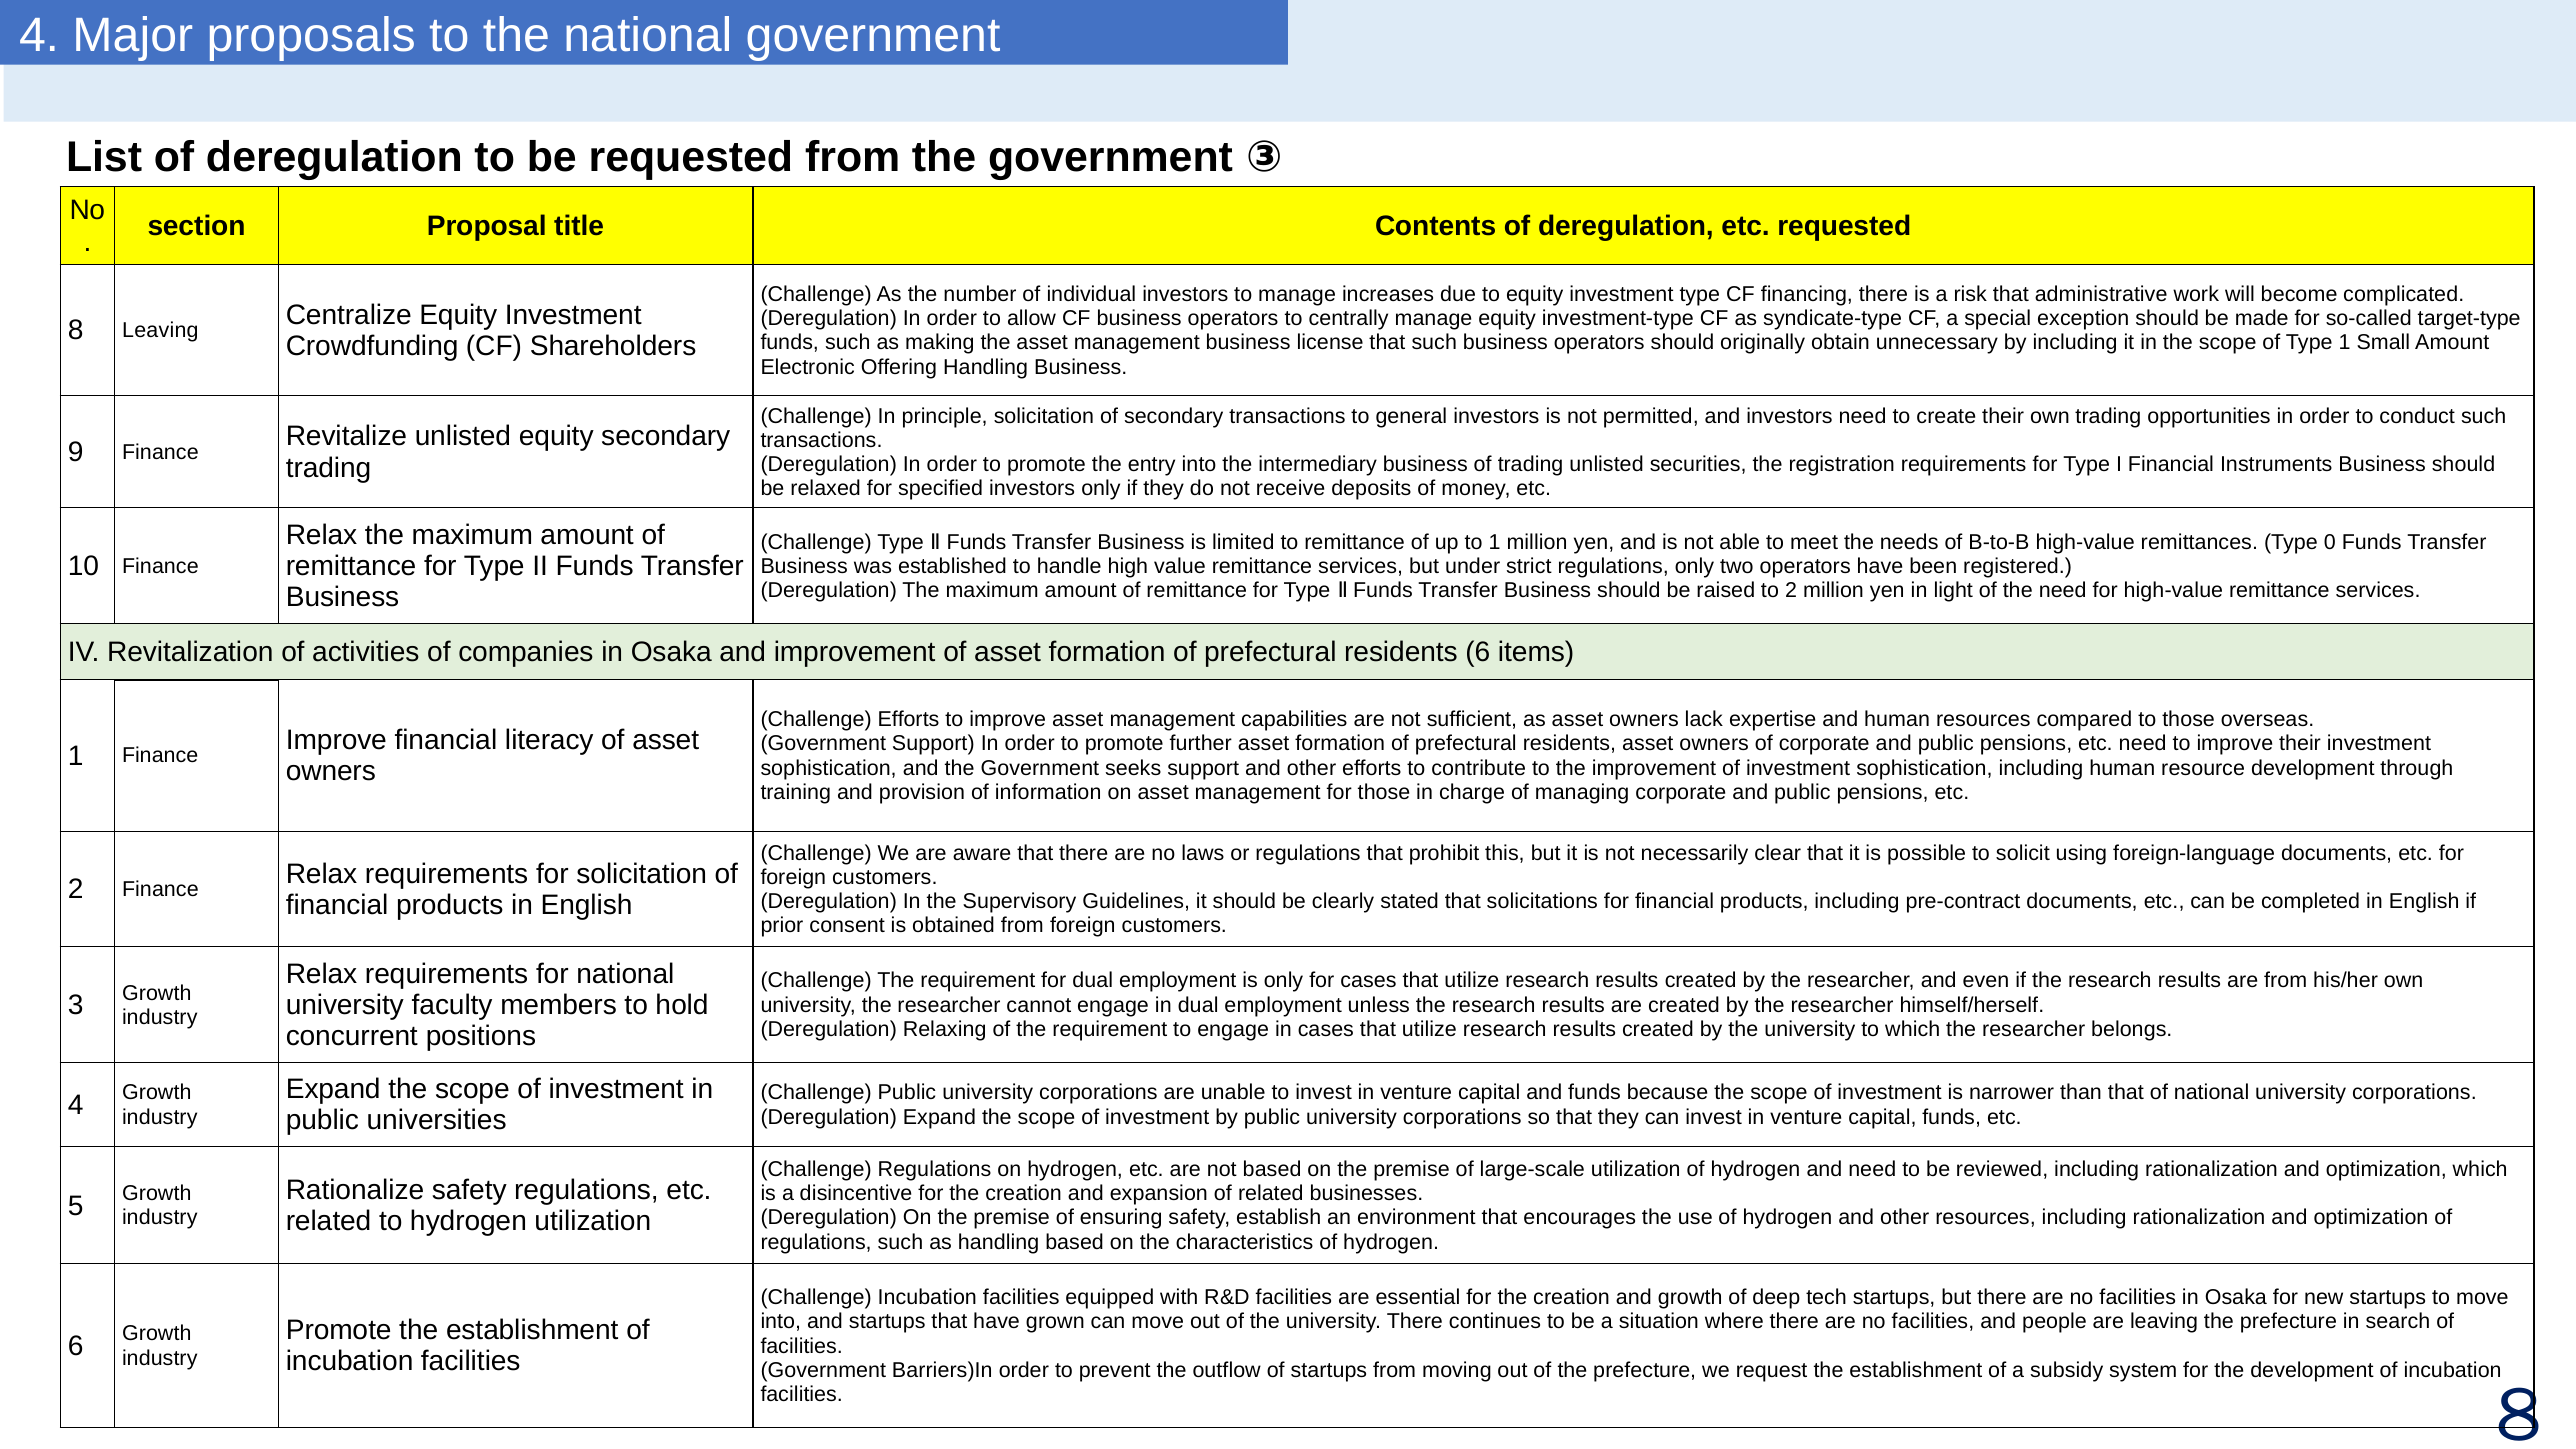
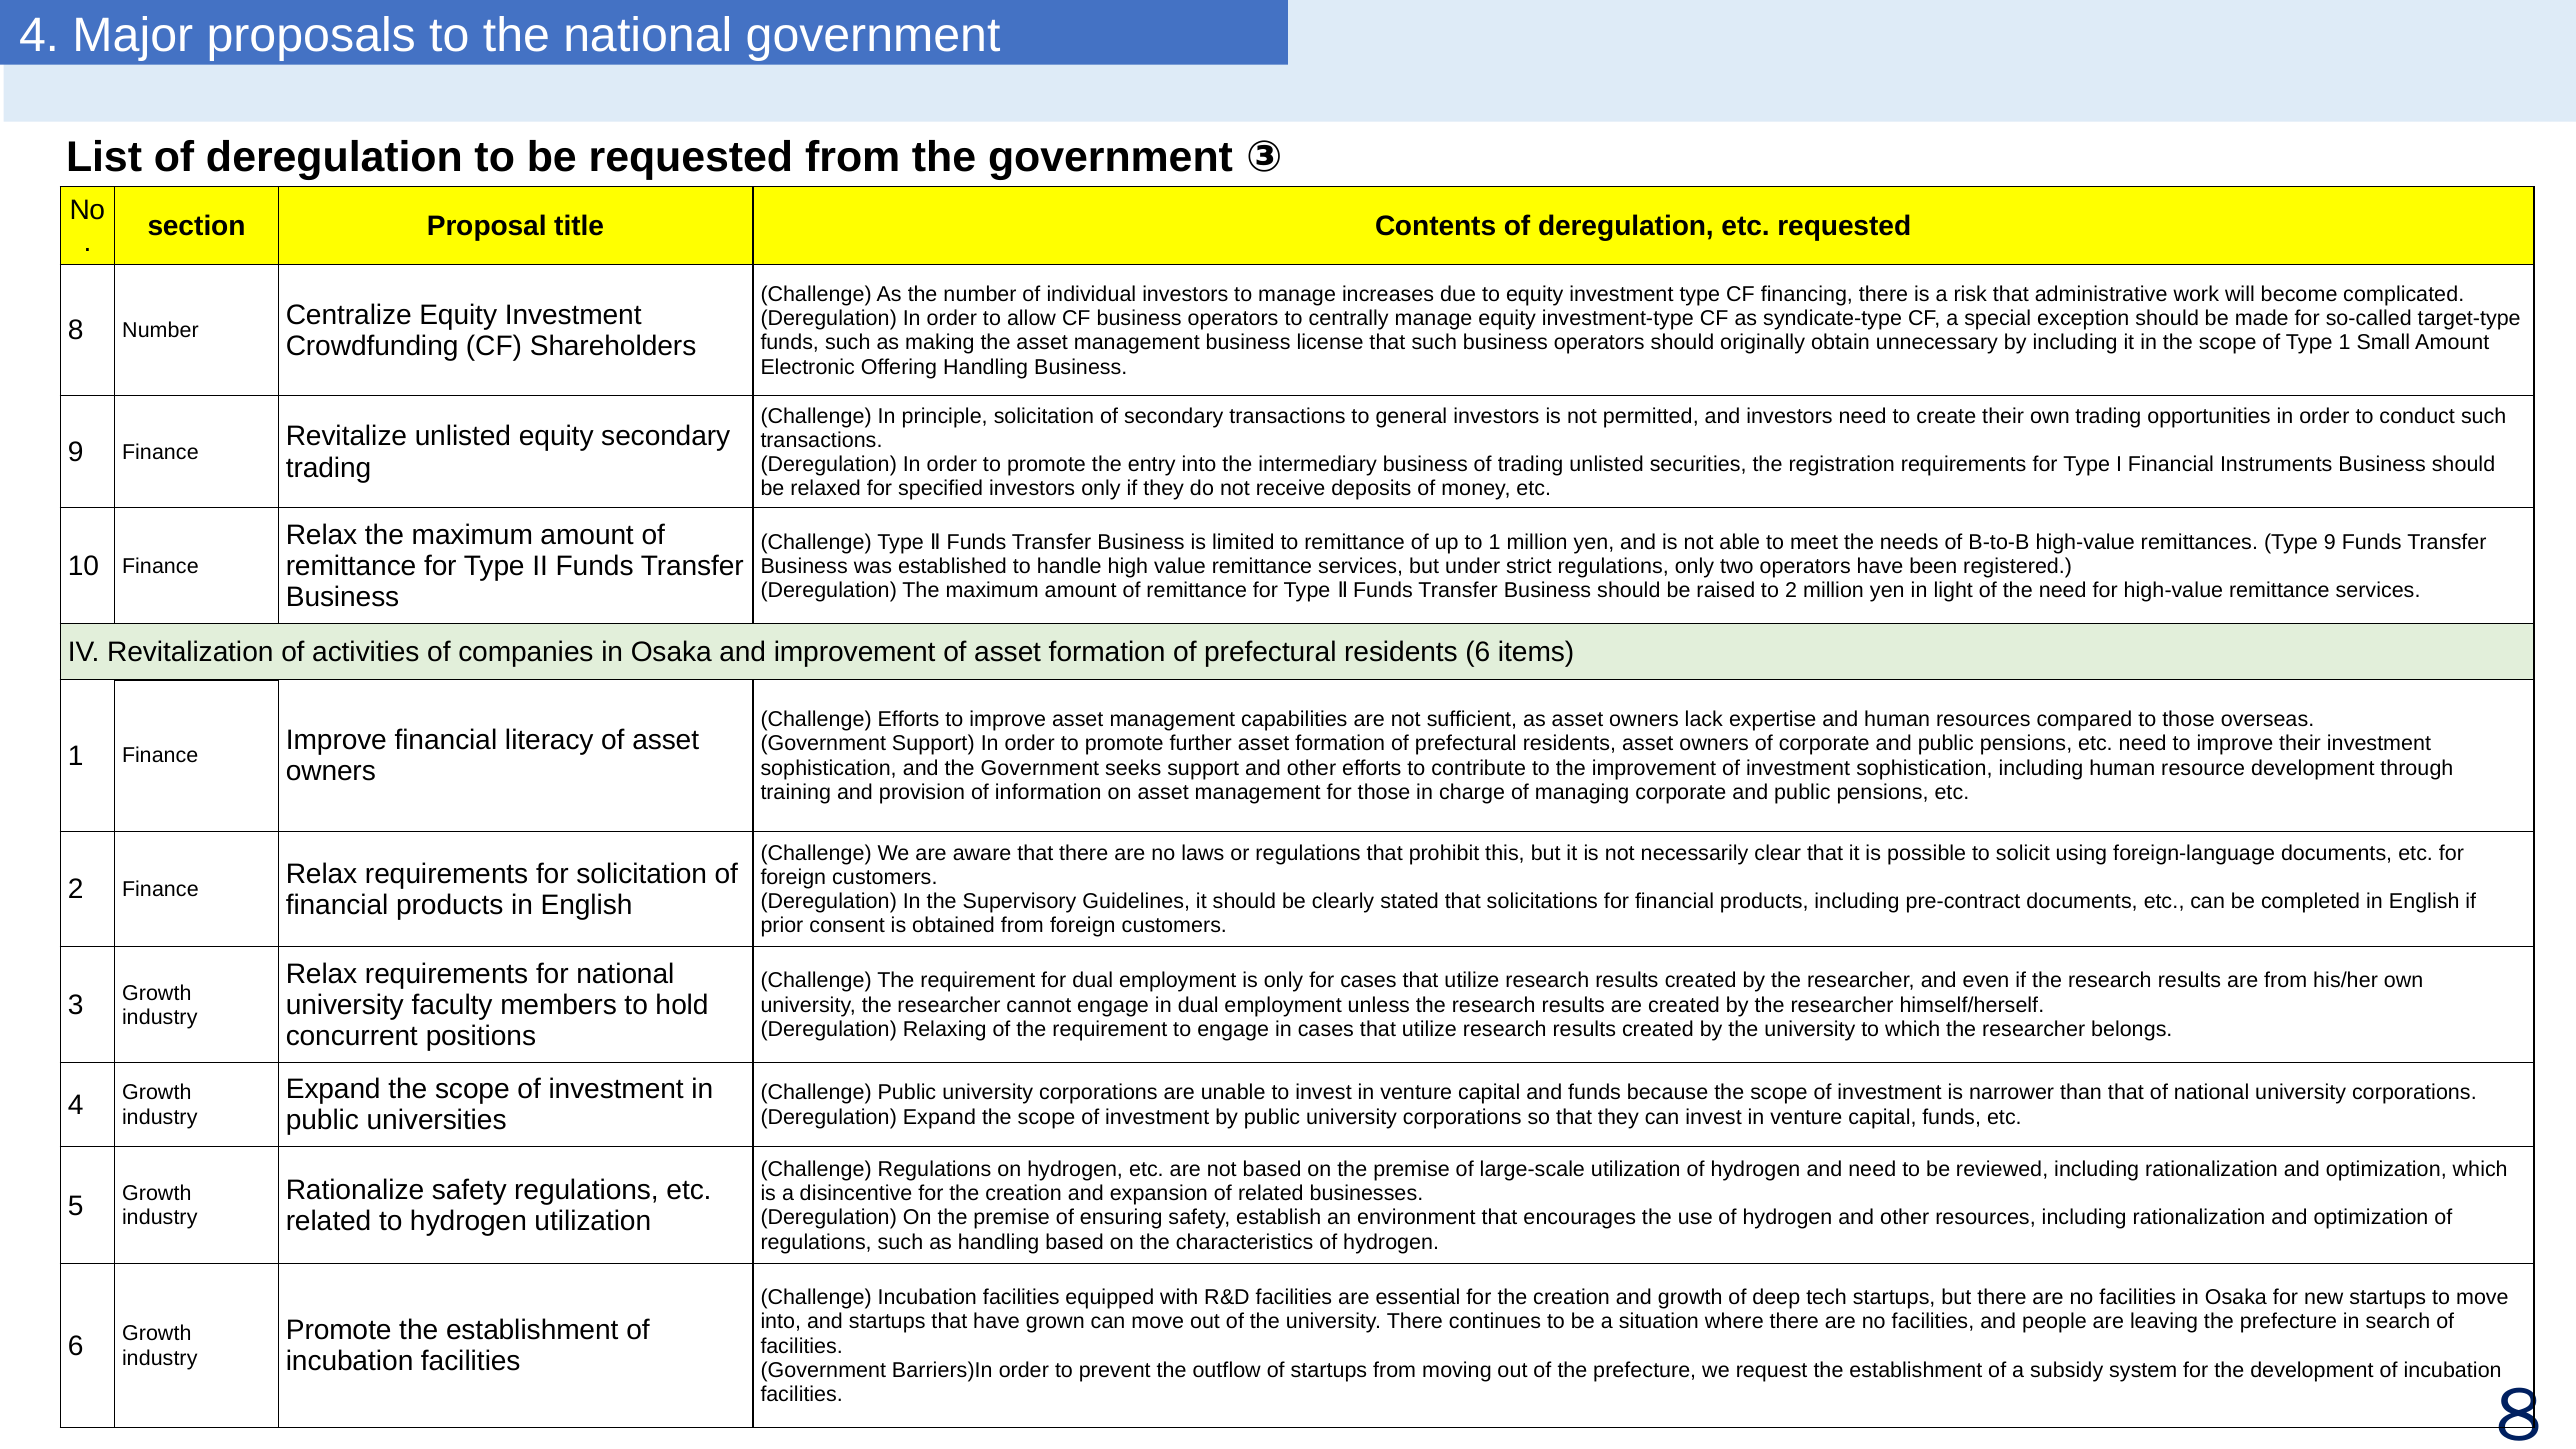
8 Leaving: Leaving -> Number
Type 0: 0 -> 9
